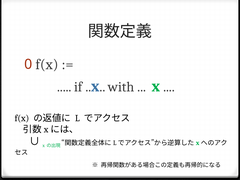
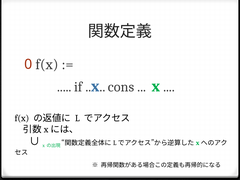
with: with -> cons
